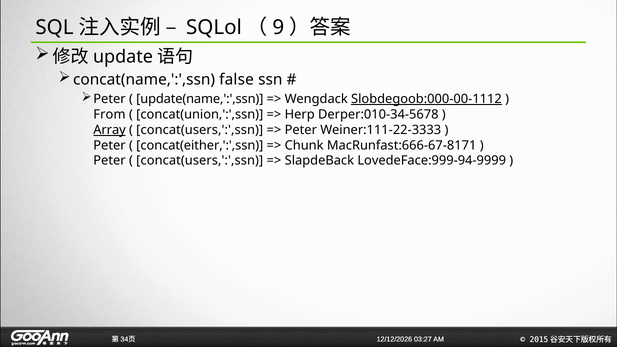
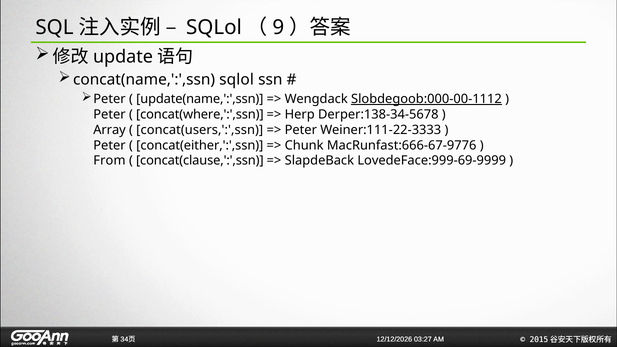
concat(name,':',ssn false: false -> sqlol
From at (109, 114): From -> Peter
concat(union,':',ssn: concat(union,':',ssn -> concat(where,':',ssn
Derper:010-34-5678: Derper:010-34-5678 -> Derper:138-34-5678
Array underline: present -> none
MacRunfast:666-67-8171: MacRunfast:666-67-8171 -> MacRunfast:666-67-9776
Peter at (109, 161): Peter -> From
concat(users,':',ssn at (200, 161): concat(users,':',ssn -> concat(clause,':',ssn
LovedeFace:999-94-9999: LovedeFace:999-94-9999 -> LovedeFace:999-69-9999
